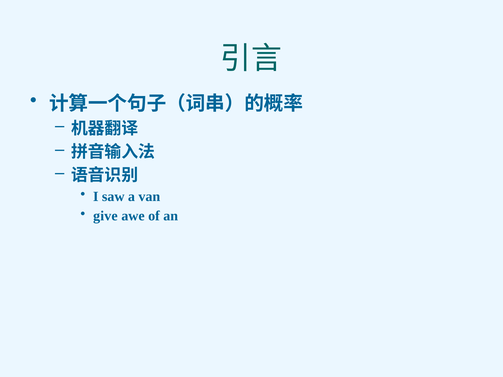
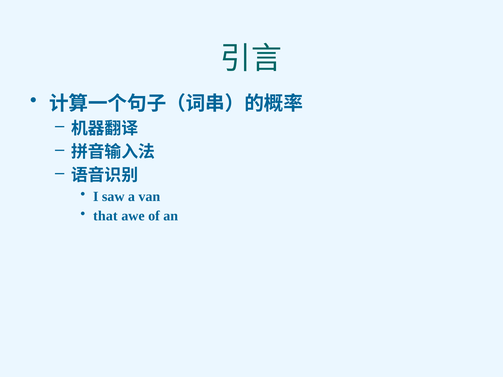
give: give -> that
